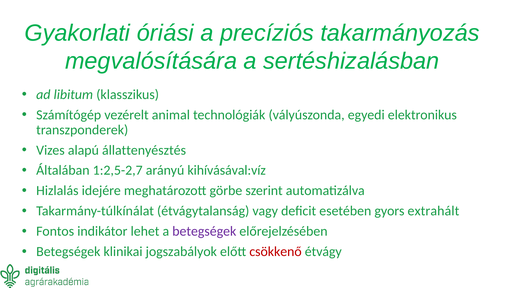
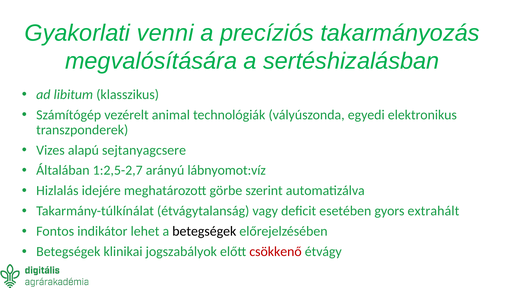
óriási: óriási -> venni
állattenyésztés: állattenyésztés -> sejtanyagcsere
kihívásával:víz: kihívásával:víz -> lábnyomot:víz
betegségek at (204, 231) colour: purple -> black
